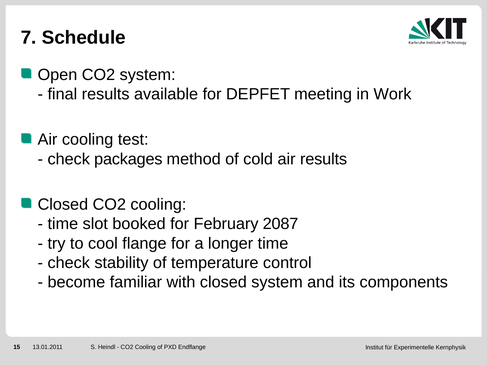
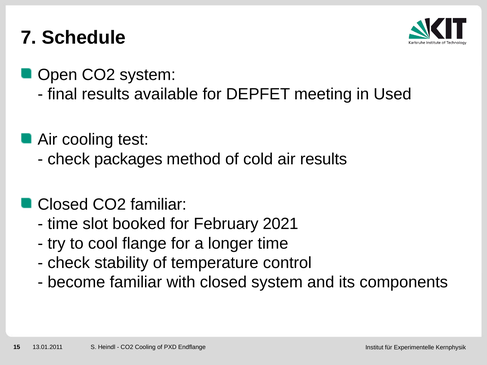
Work: Work -> Used
Closed CO2 cooling: cooling -> familiar
2087: 2087 -> 2021
